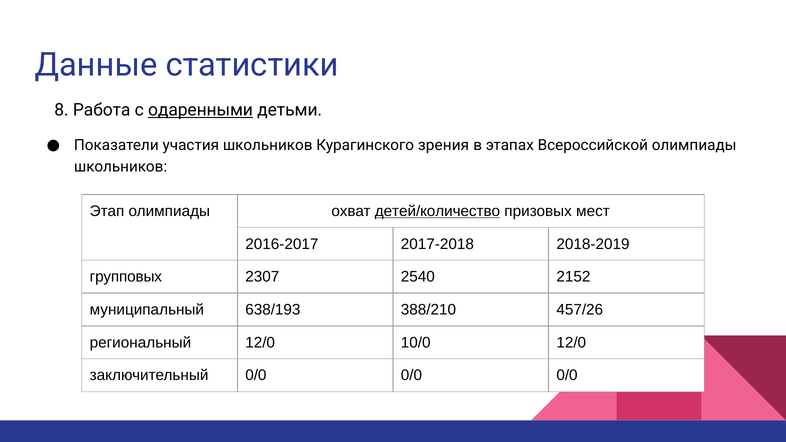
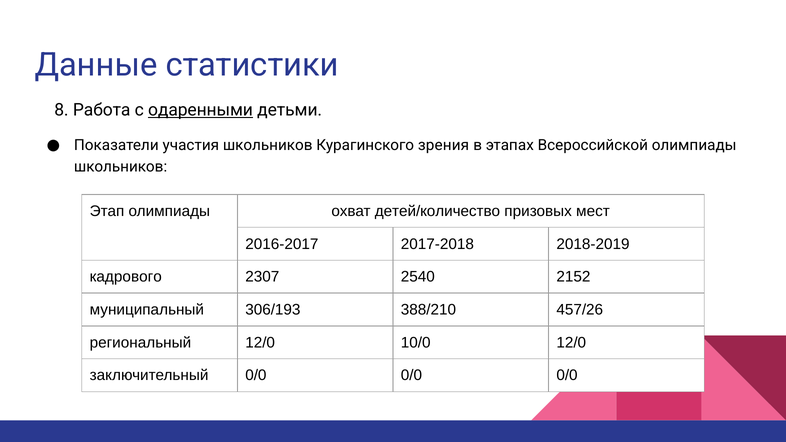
детей/количество underline: present -> none
групповых: групповых -> кадрового
638/193: 638/193 -> 306/193
